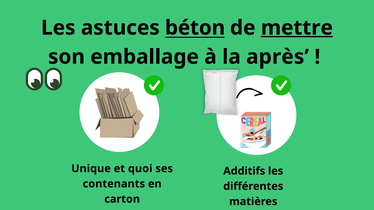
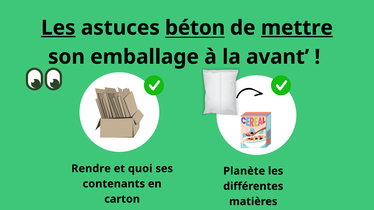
Les at (58, 28) underline: none -> present
après: après -> avant
Unique: Unique -> Rendre
Additifs: Additifs -> Planète
